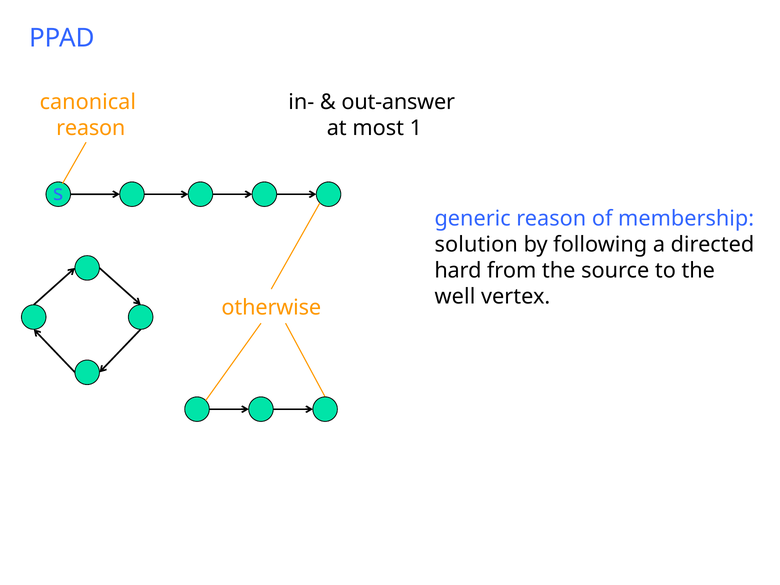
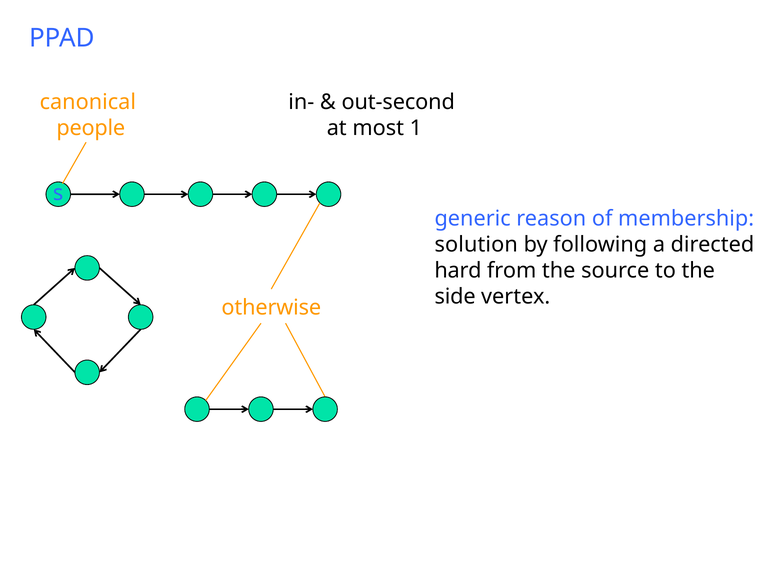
out-answer: out-answer -> out-second
reason at (91, 128): reason -> people
well: well -> side
